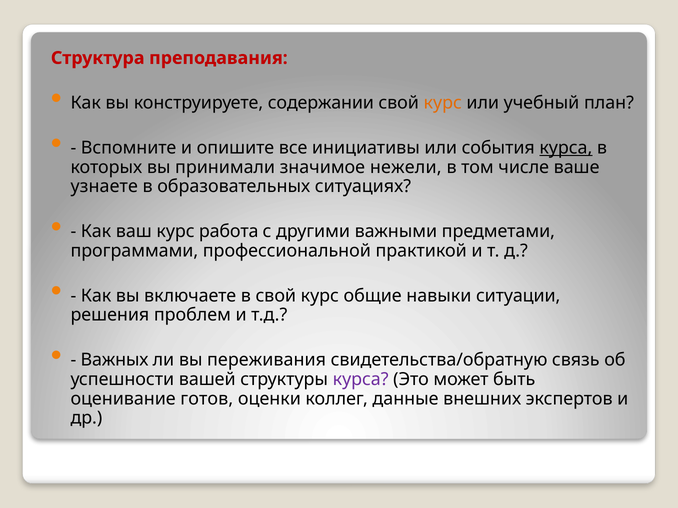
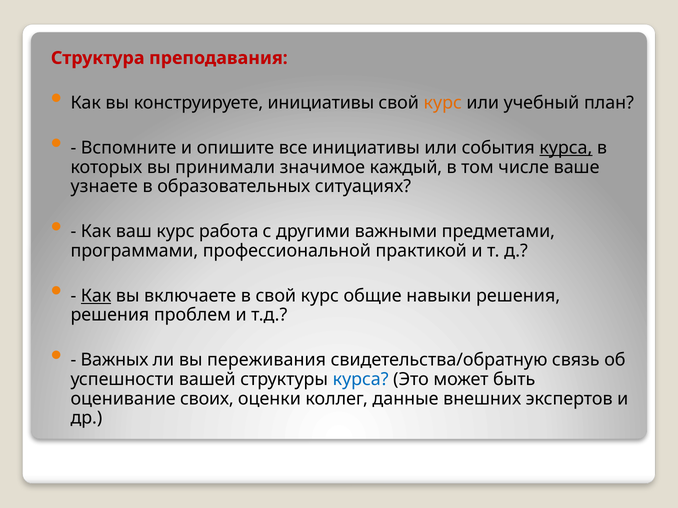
конструируете содержании: содержании -> инициативы
нежели: нежели -> каждый
Как at (96, 296) underline: none -> present
навыки ситуации: ситуации -> решения
курса at (361, 380) colour: purple -> blue
готов: готов -> своих
